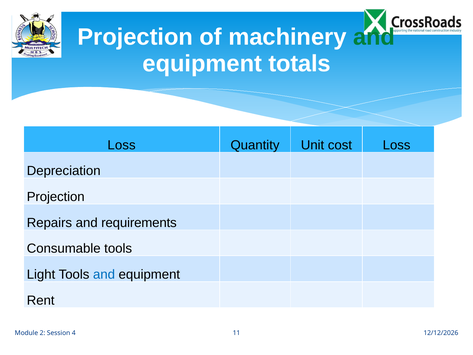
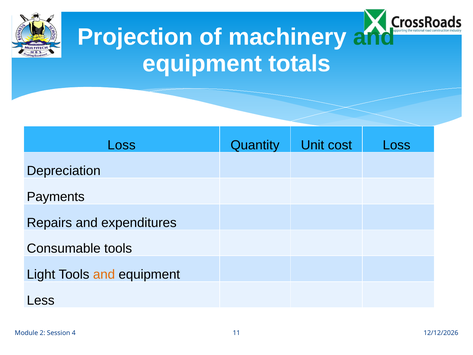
Projection at (56, 197): Projection -> Payments
requirements: requirements -> expenditures
and at (104, 274) colour: blue -> orange
Rent: Rent -> Less
